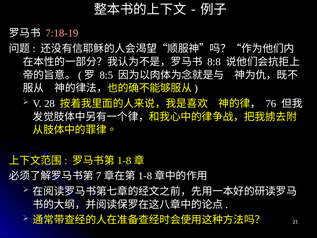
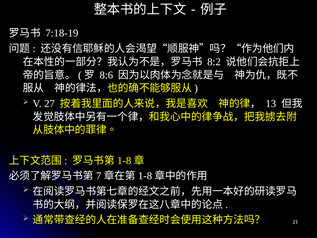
7:18-19 colour: pink -> white
8:8: 8:8 -> 8:2
8:5: 8:5 -> 8:6
28: 28 -> 27
76: 76 -> 13
